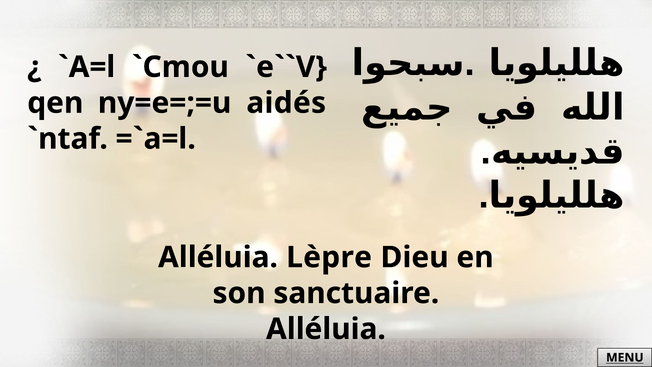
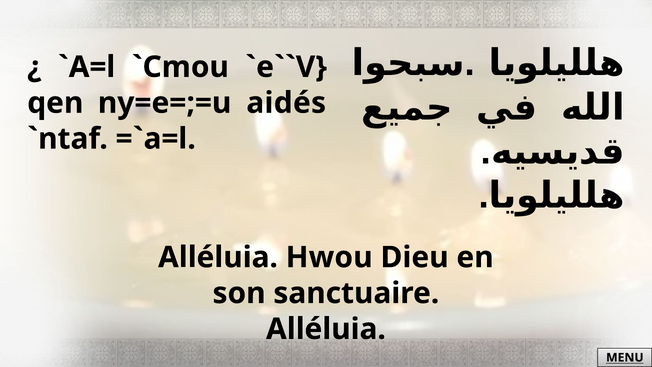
Lèpre: Lèpre -> Hwou
